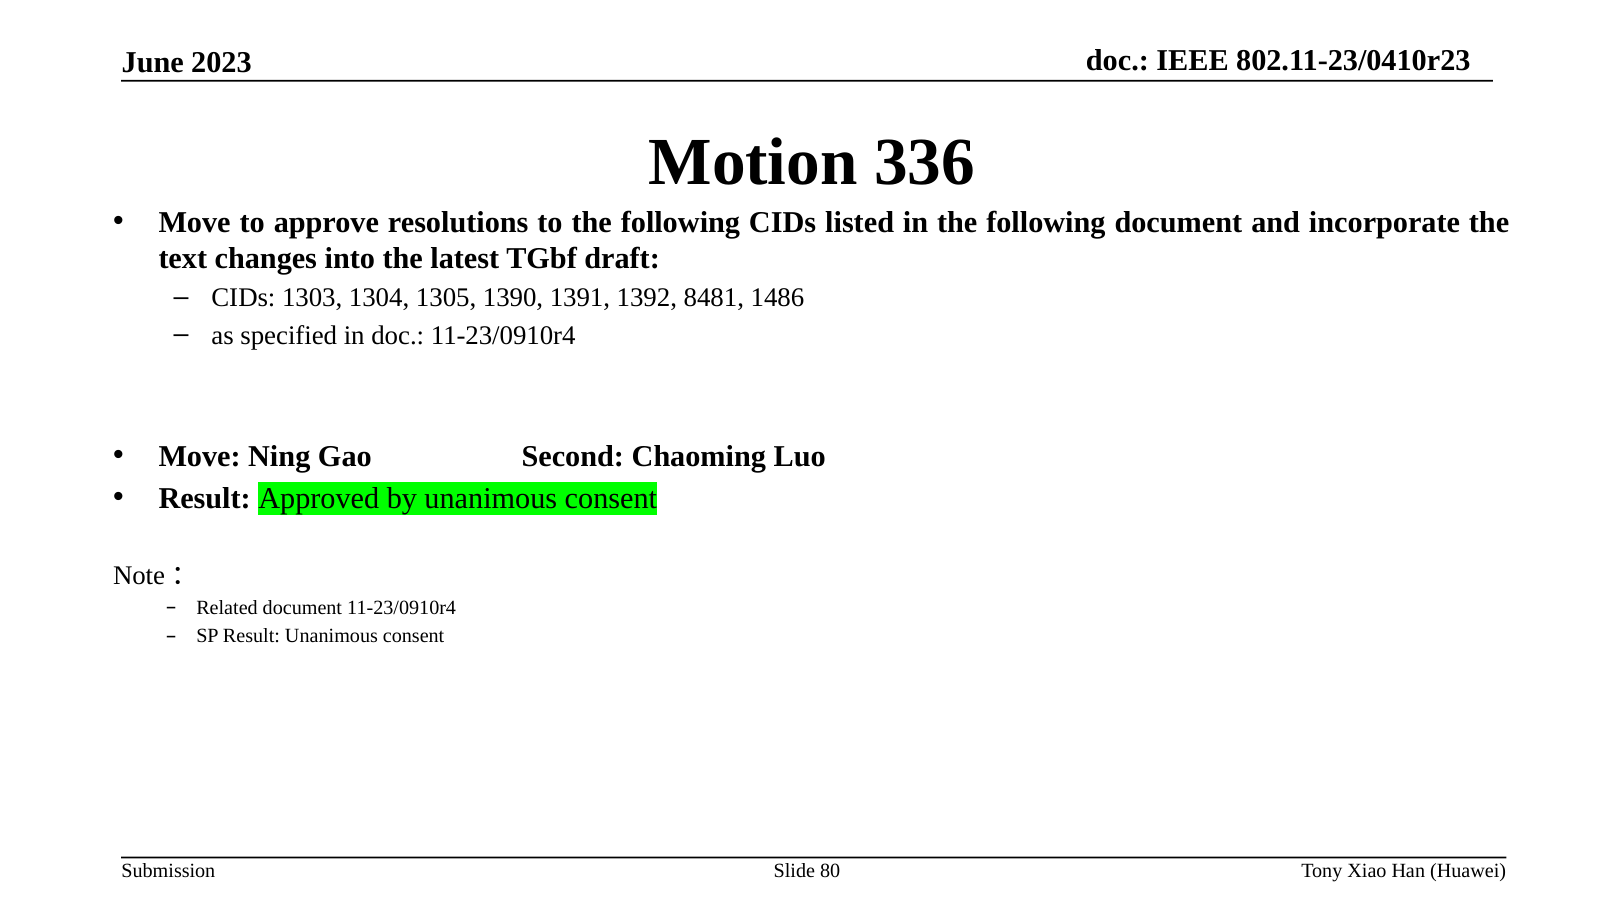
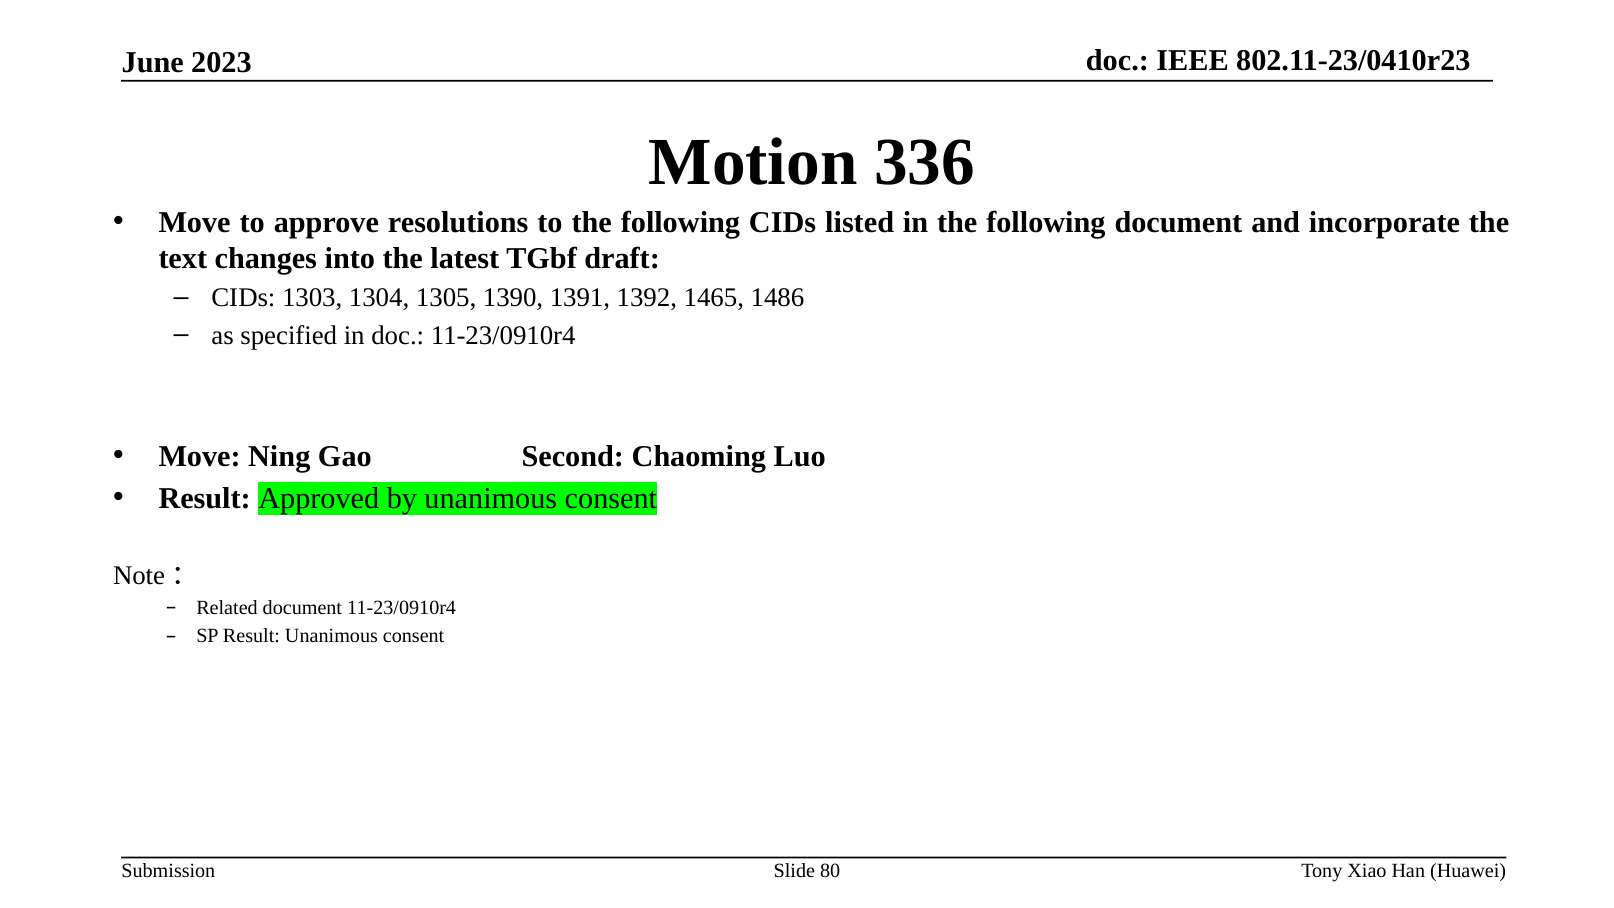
8481: 8481 -> 1465
